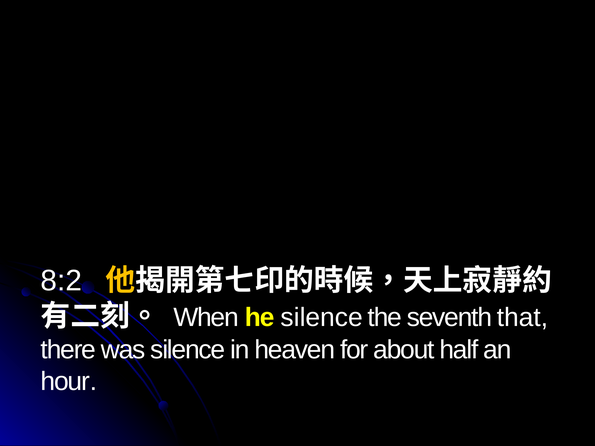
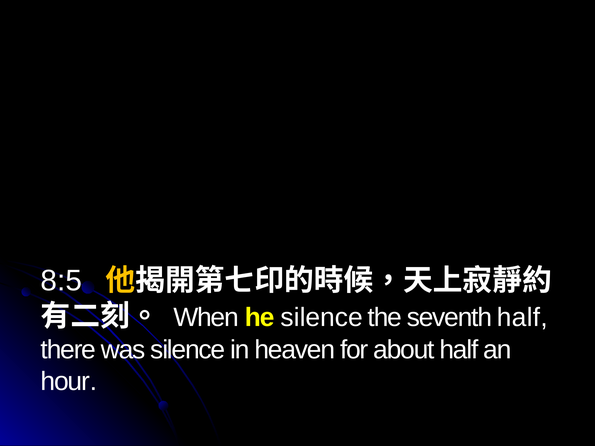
8:2: 8:2 -> 8:5
seventh that: that -> half
